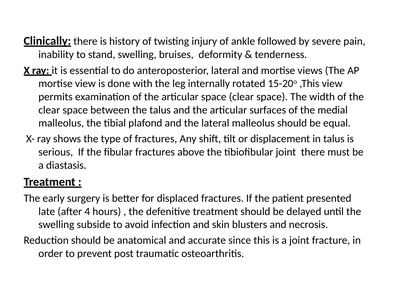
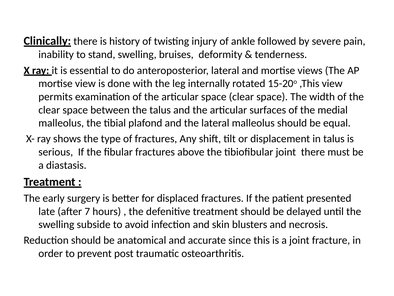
4: 4 -> 7
